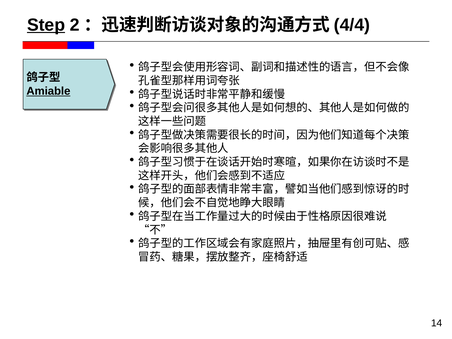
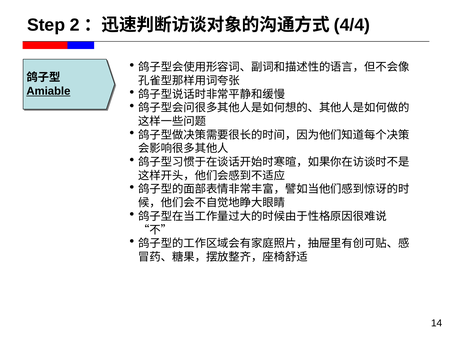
Step underline: present -> none
